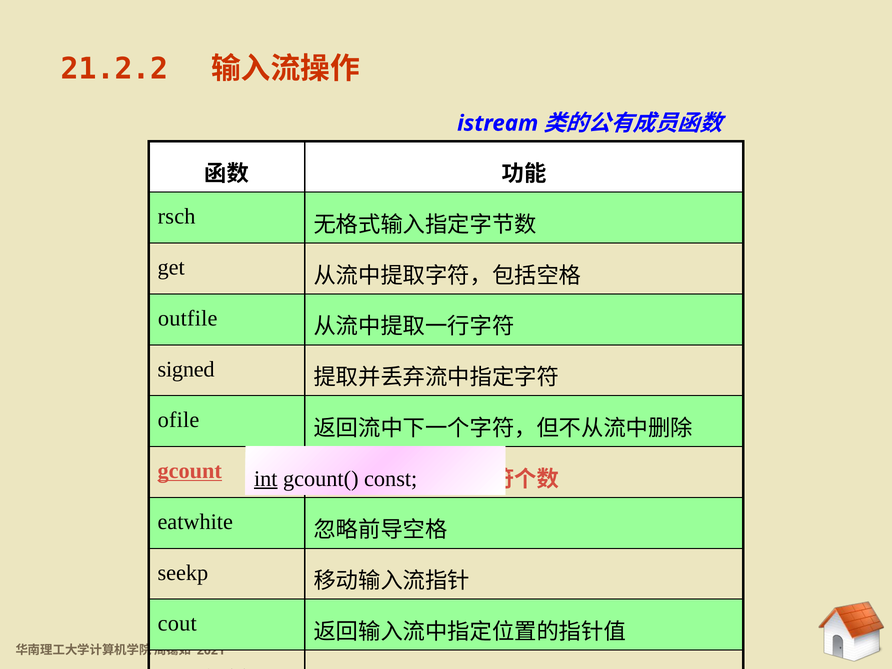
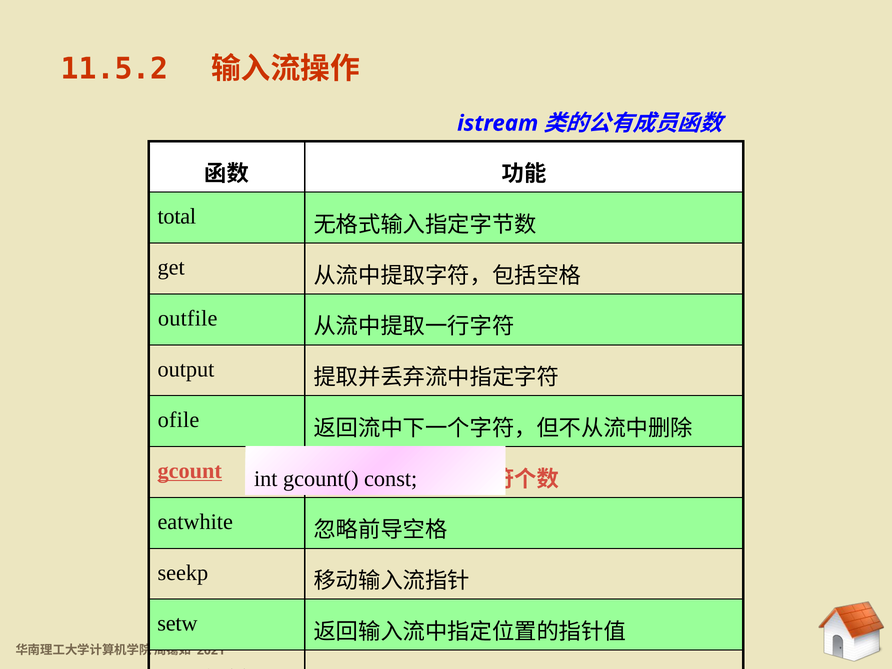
21.2.2: 21.2.2 -> 11.5.2
rsch: rsch -> total
signed: signed -> output
int underline: present -> none
cout: cout -> setw
